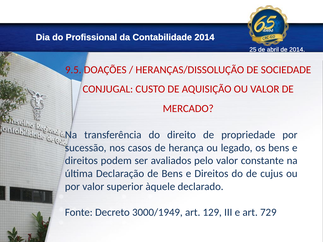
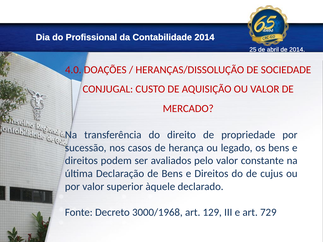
9.5: 9.5 -> 4.0
3000/1949: 3000/1949 -> 3000/1968
